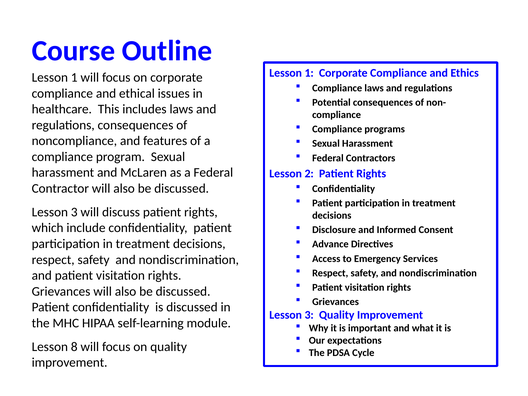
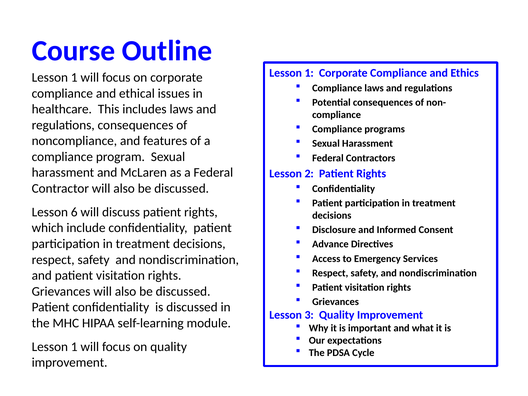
3 at (74, 212): 3 -> 6
8 at (74, 347): 8 -> 1
